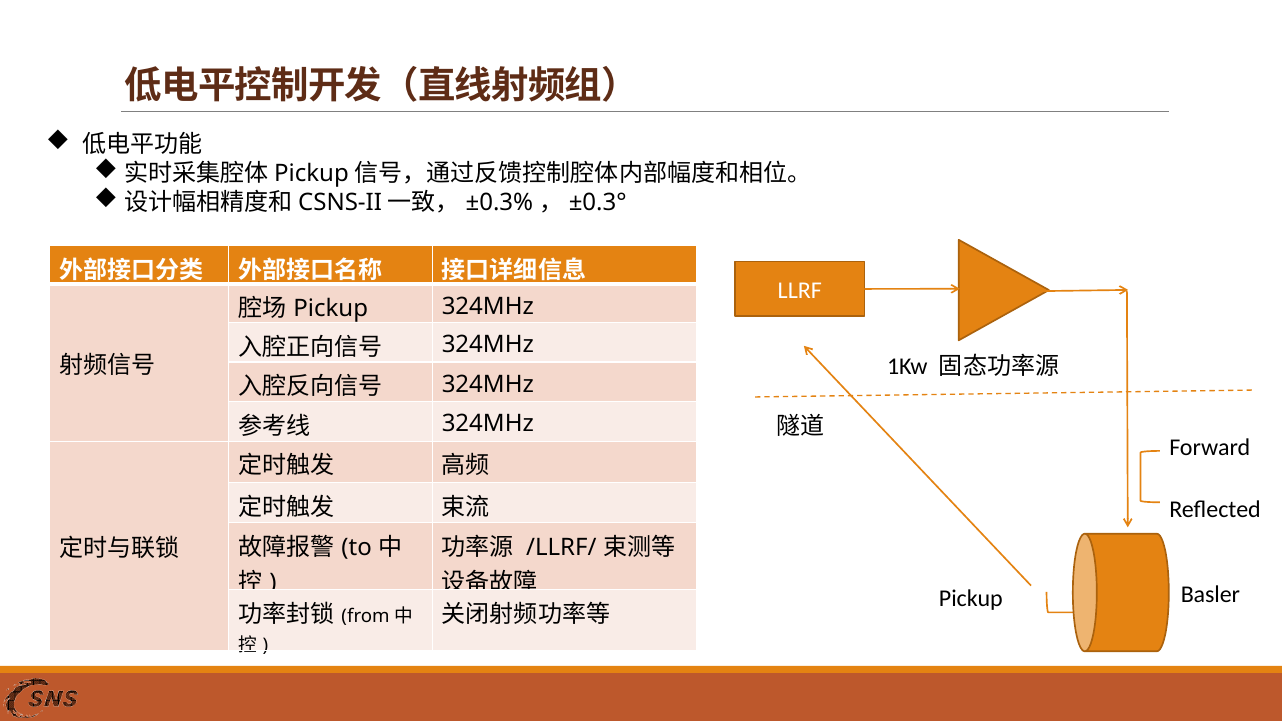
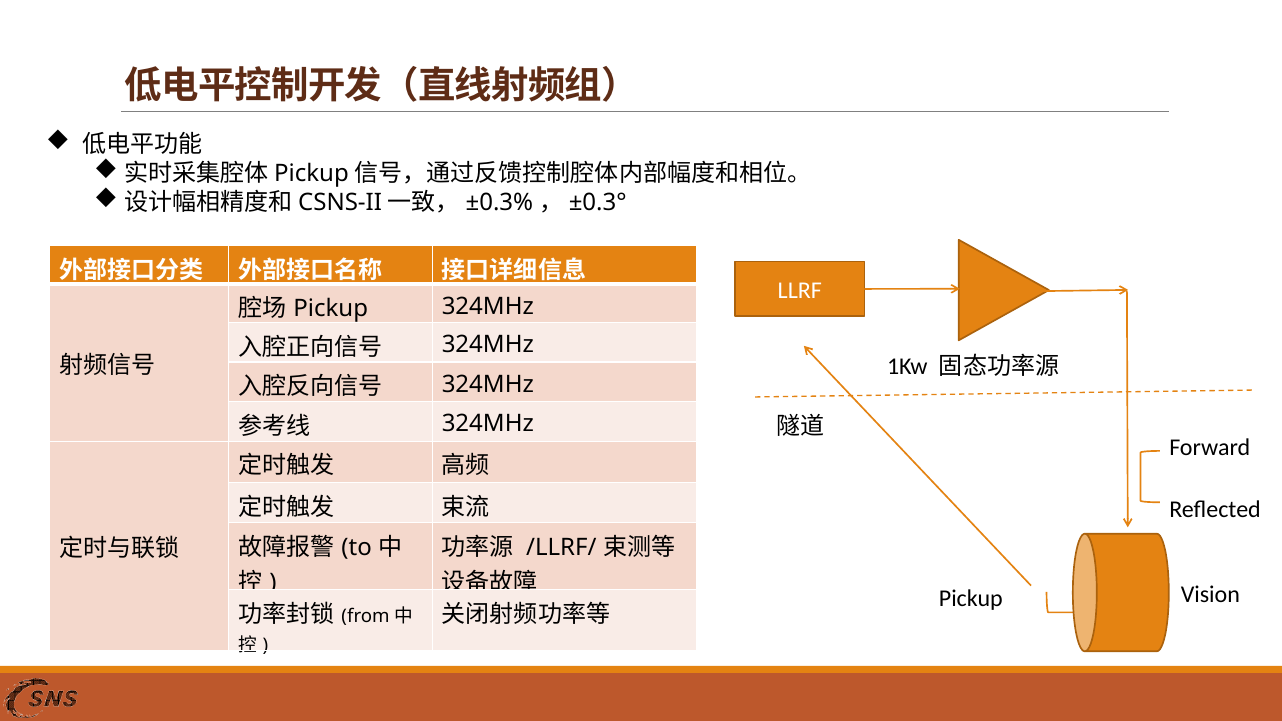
Basler: Basler -> Vision
